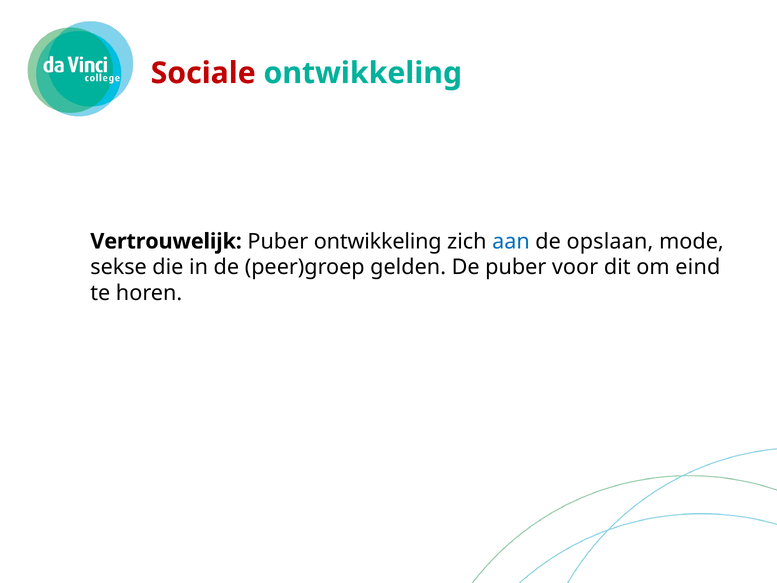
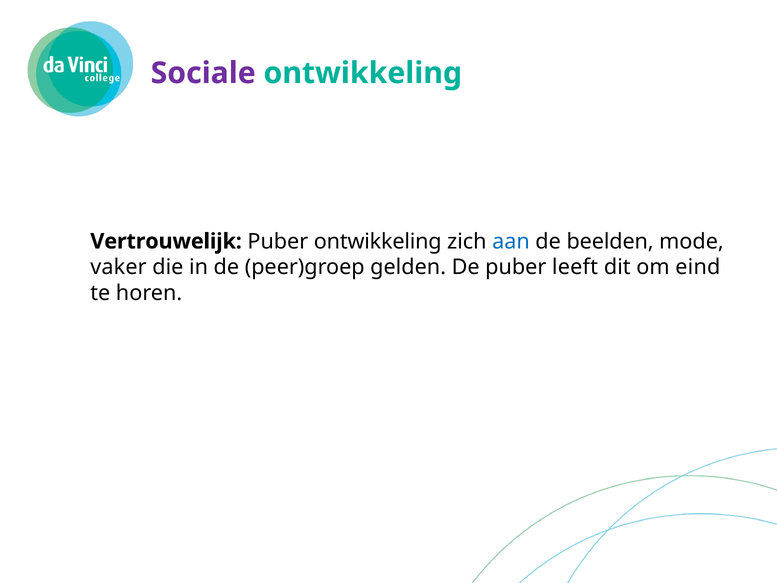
Sociale colour: red -> purple
opslaan: opslaan -> beelden
sekse: sekse -> vaker
voor: voor -> leeft
